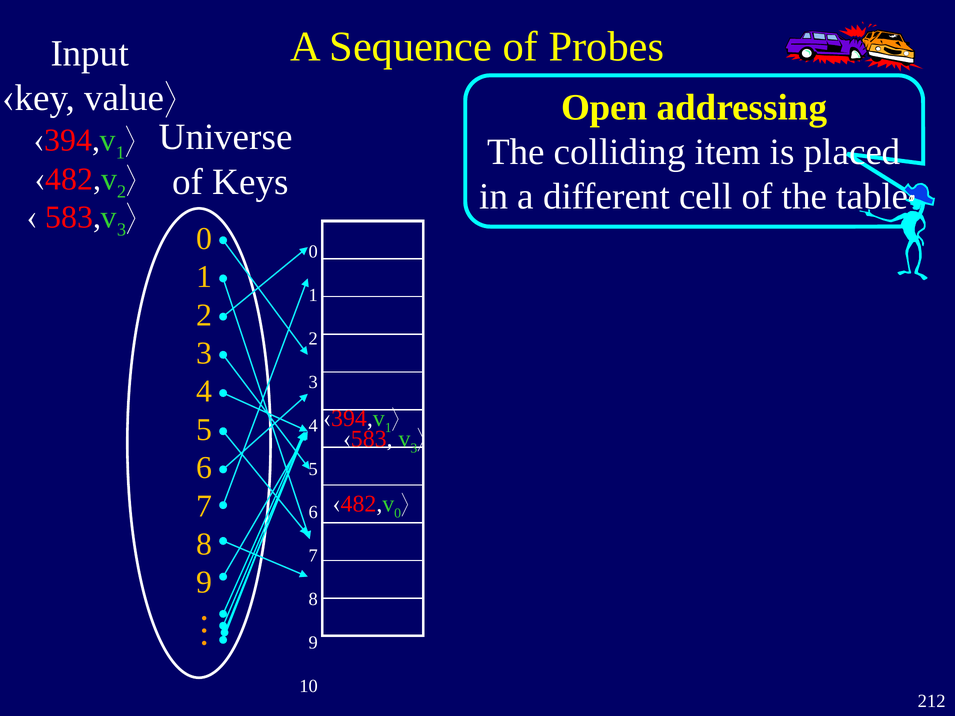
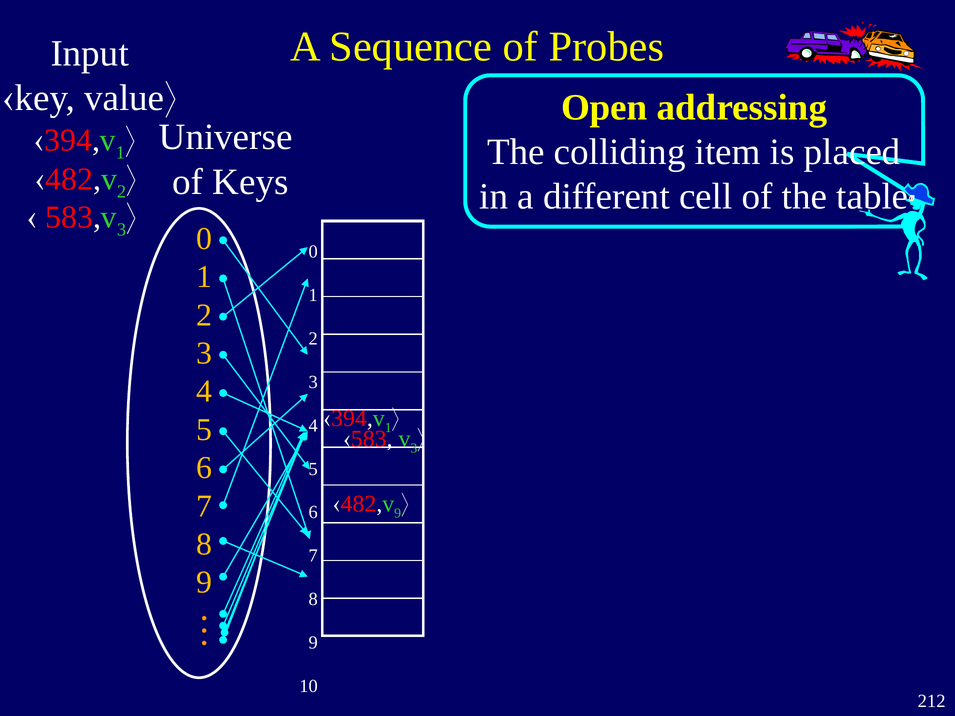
0 at (398, 514): 0 -> 9
